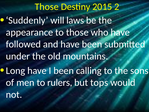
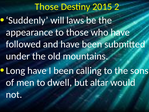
rulers: rulers -> dwell
tops: tops -> altar
